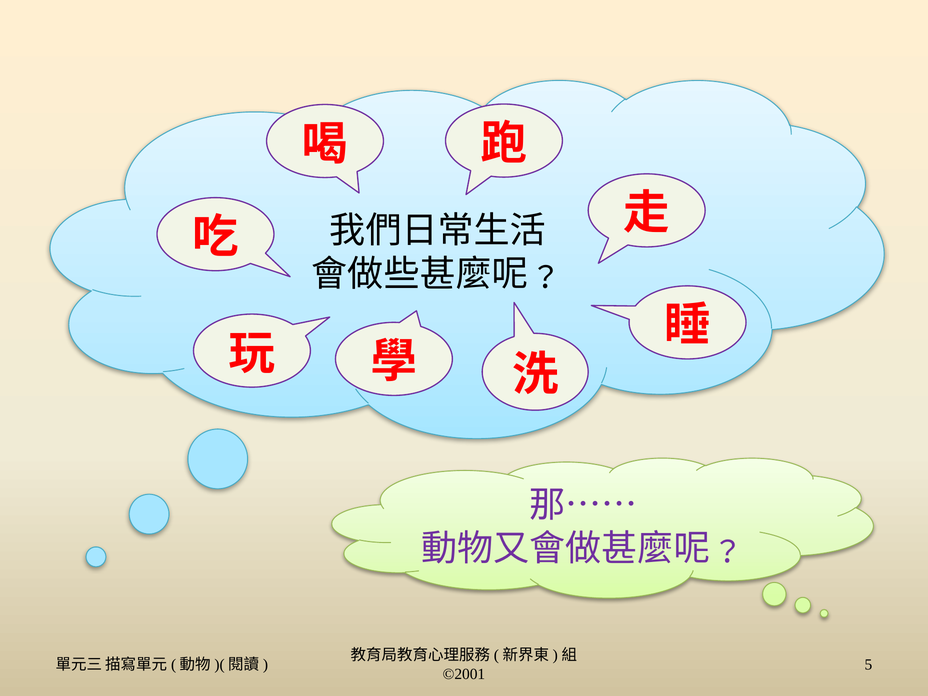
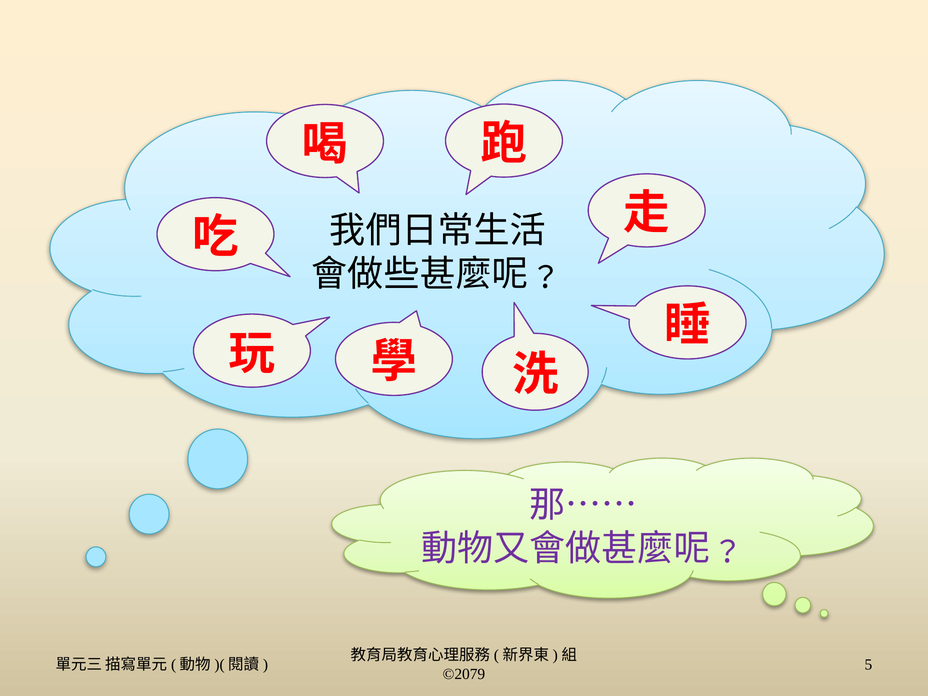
©2001: ©2001 -> ©2079
